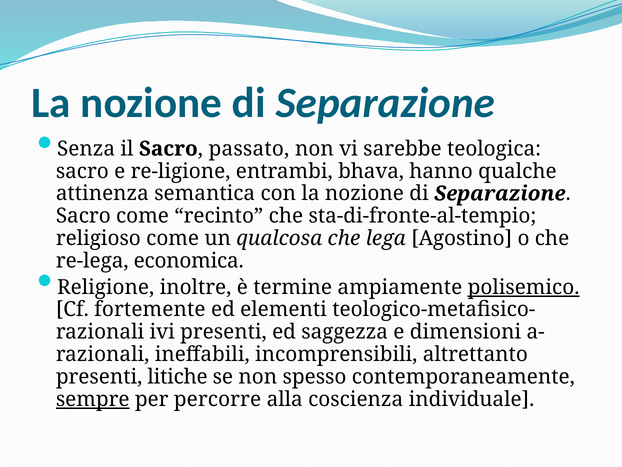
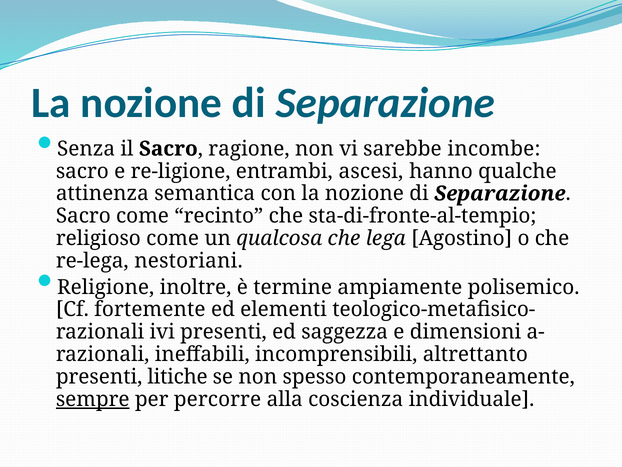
passato: passato -> ragione
teologica: teologica -> incombe
bhava: bhava -> ascesi
economica: economica -> nestoriani
polisemico underline: present -> none
